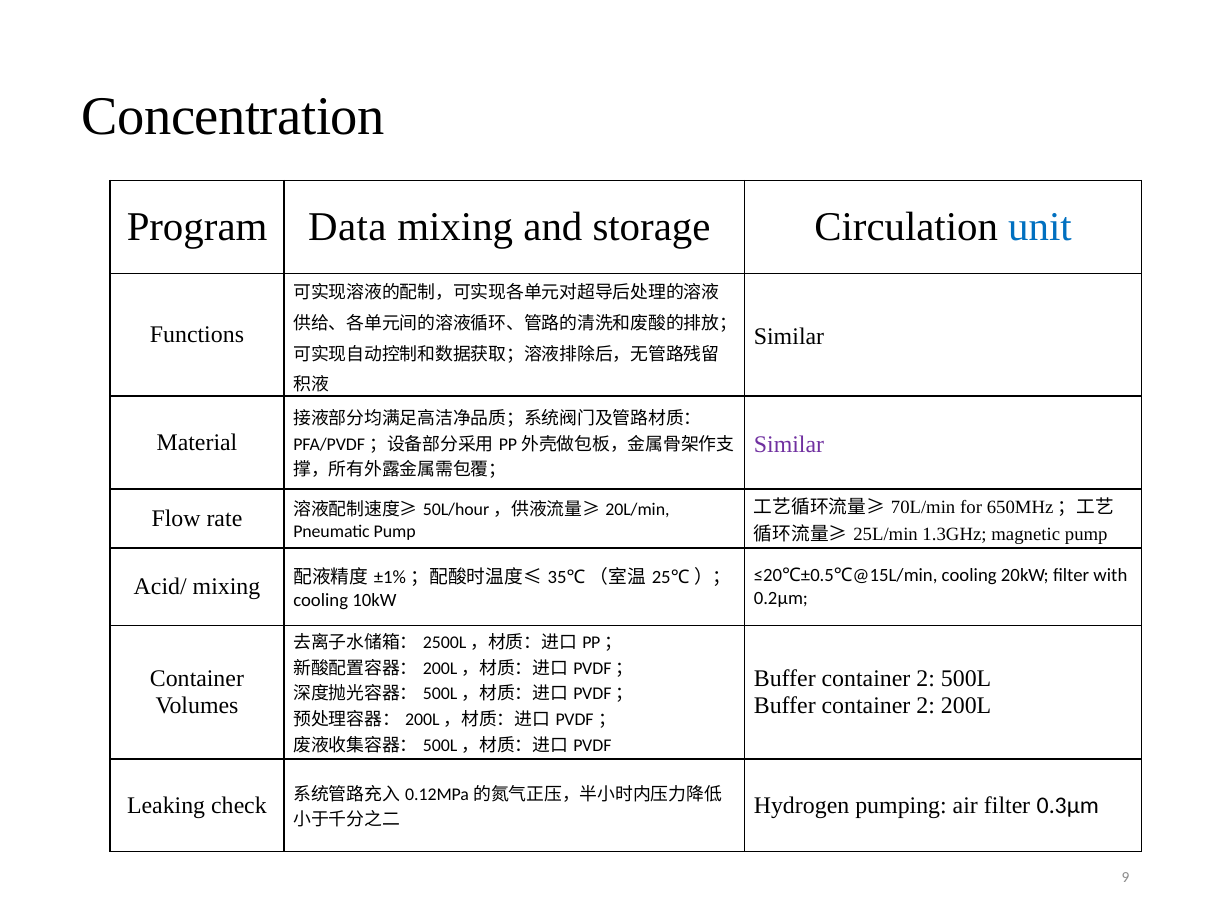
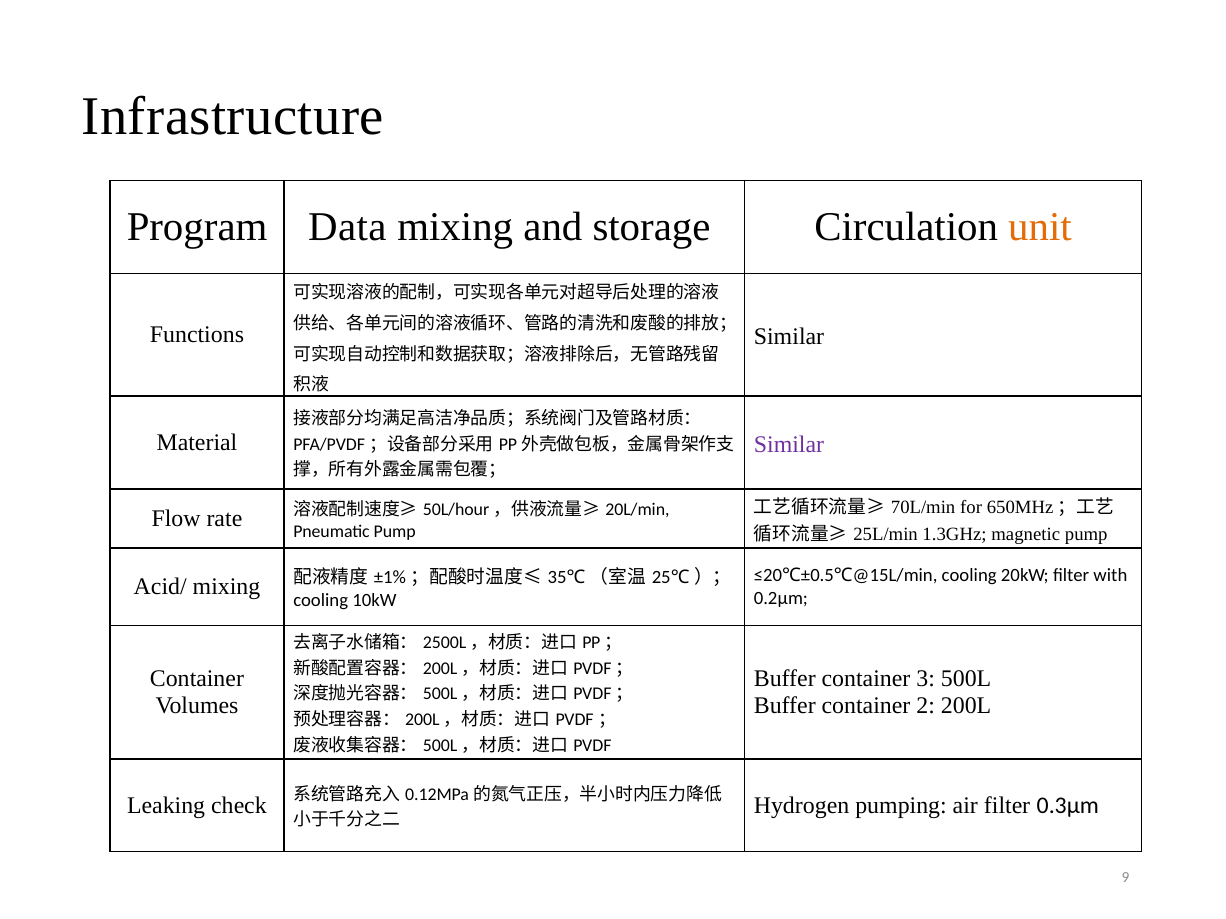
Concentration: Concentration -> Infrastructure
unit colour: blue -> orange
2 at (926, 679): 2 -> 3
